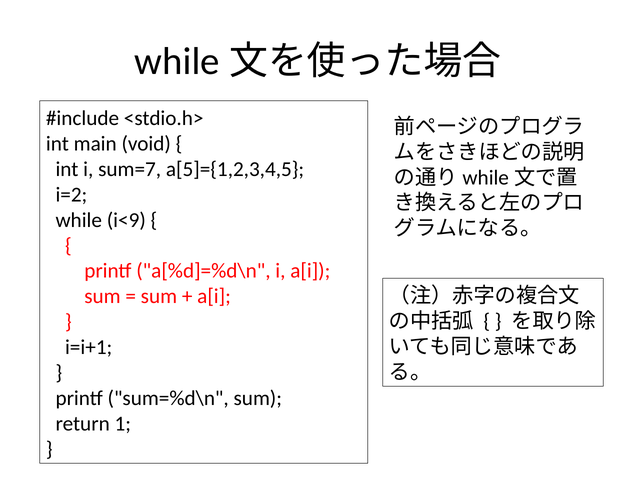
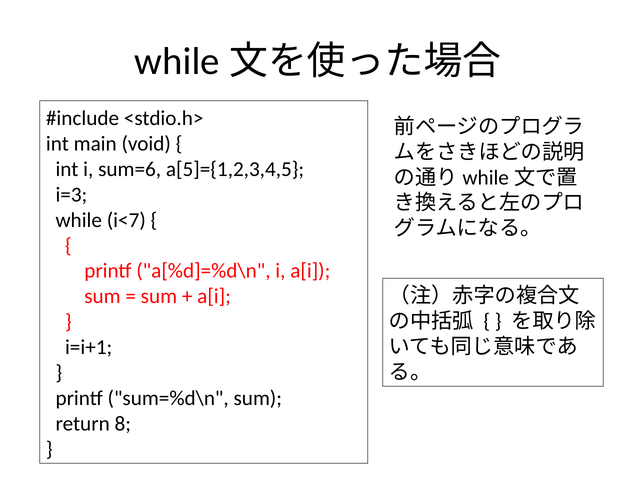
sum=7: sum=7 -> sum=6
i=2: i=2 -> i=3
i<9: i<9 -> i<7
1: 1 -> 8
